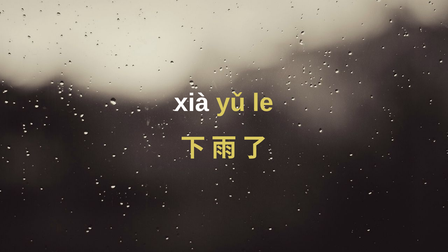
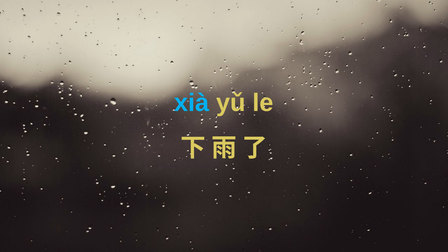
xià colour: white -> light blue
